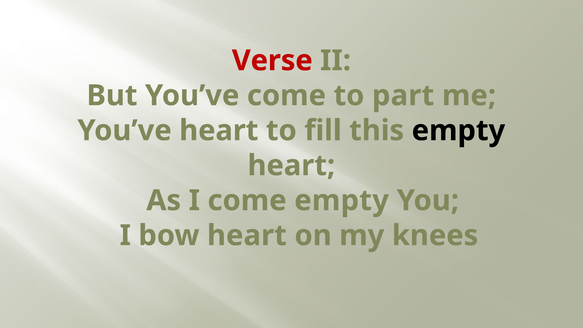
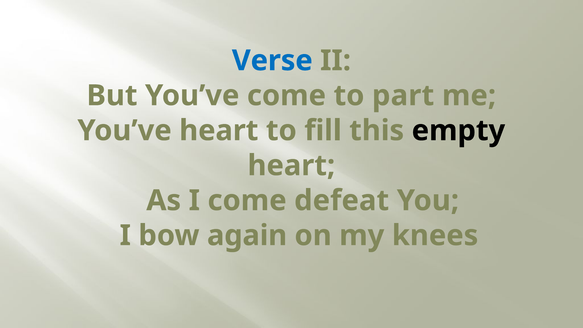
Verse colour: red -> blue
come empty: empty -> defeat
bow heart: heart -> again
